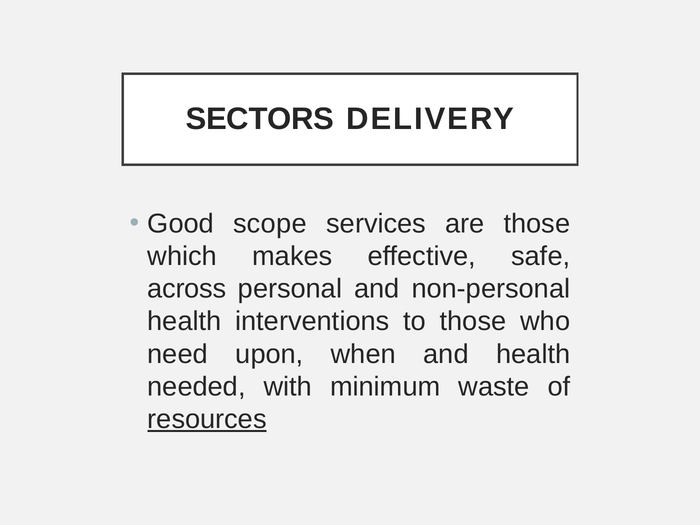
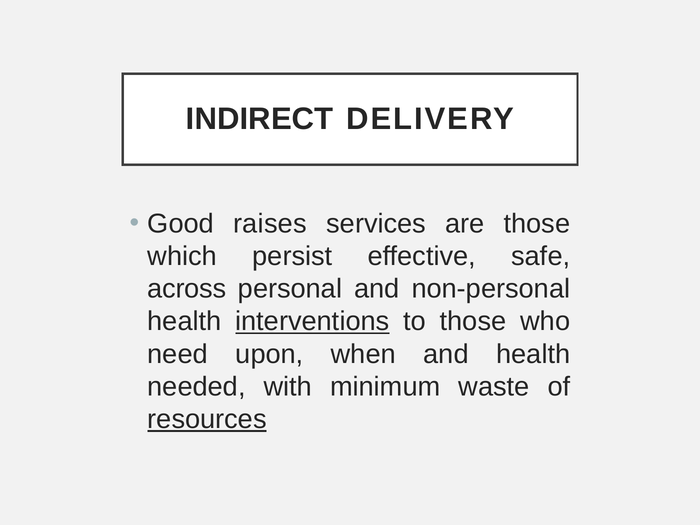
SECTORS: SECTORS -> INDIRECT
scope: scope -> raises
makes: makes -> persist
interventions underline: none -> present
